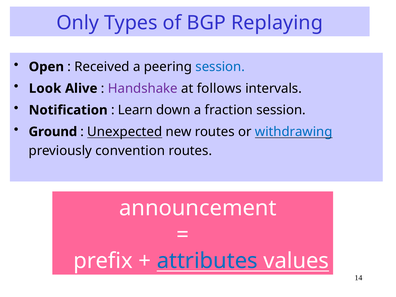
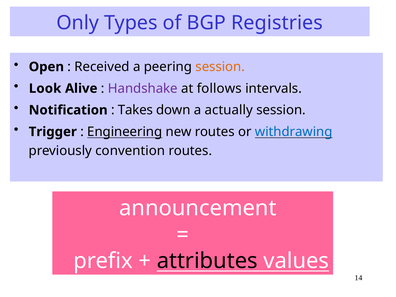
Replaying: Replaying -> Registries
session at (220, 67) colour: blue -> orange
Learn: Learn -> Takes
fraction: fraction -> actually
Ground: Ground -> Trigger
Unexpected: Unexpected -> Engineering
attributes colour: blue -> black
